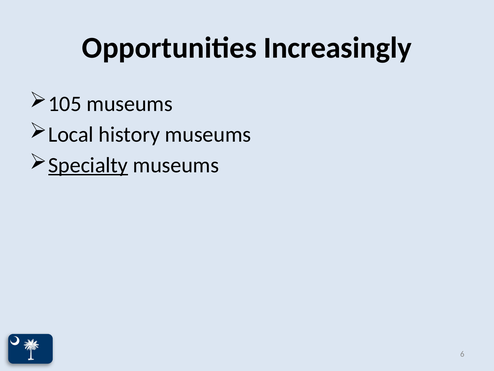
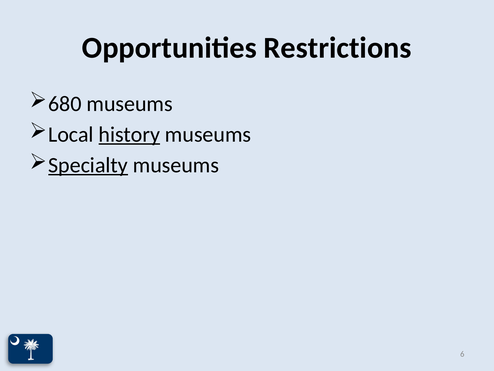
Increasingly: Increasingly -> Restrictions
105: 105 -> 680
history underline: none -> present
